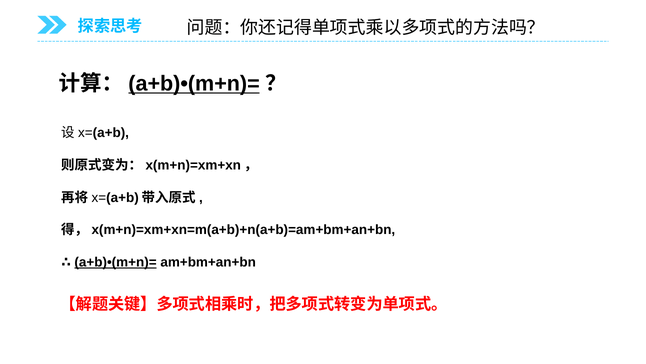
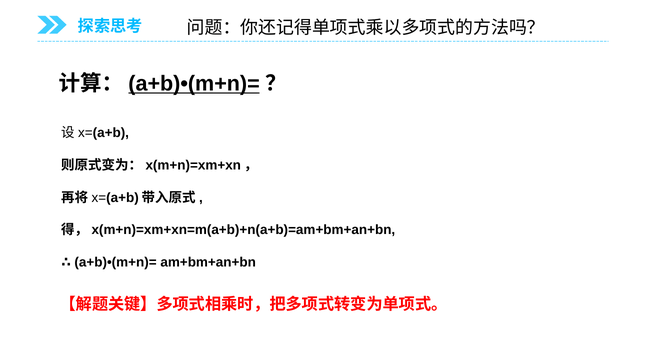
a+b)•(m+n)= at (116, 262) underline: present -> none
